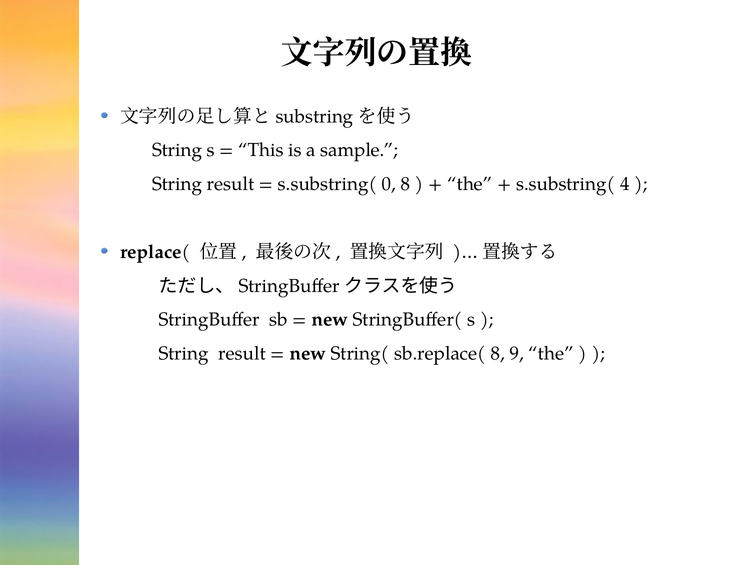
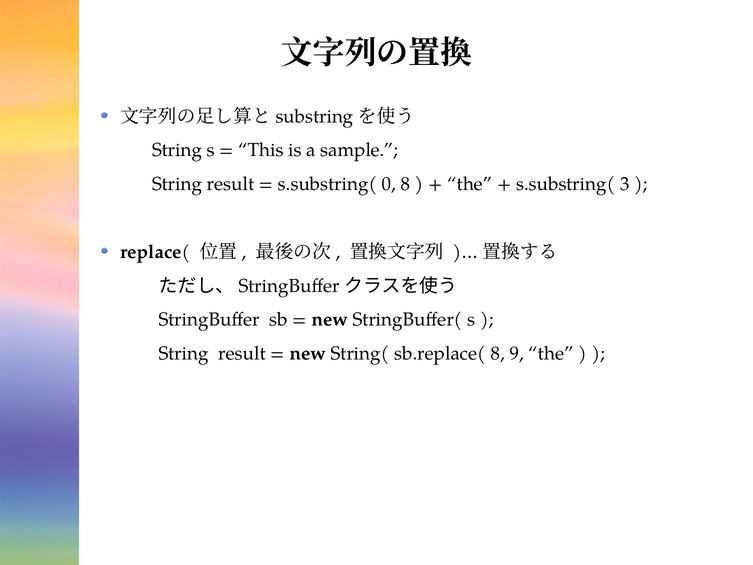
4: 4 -> 3
